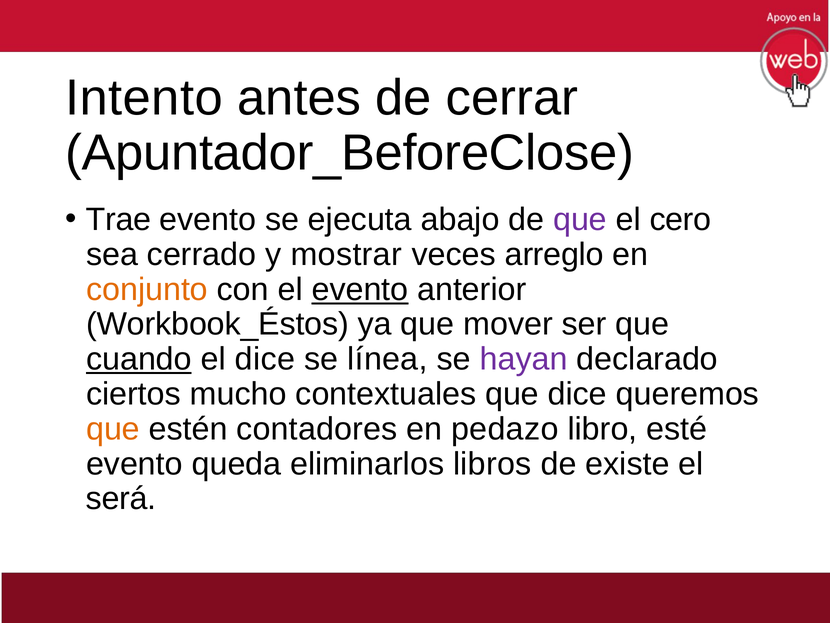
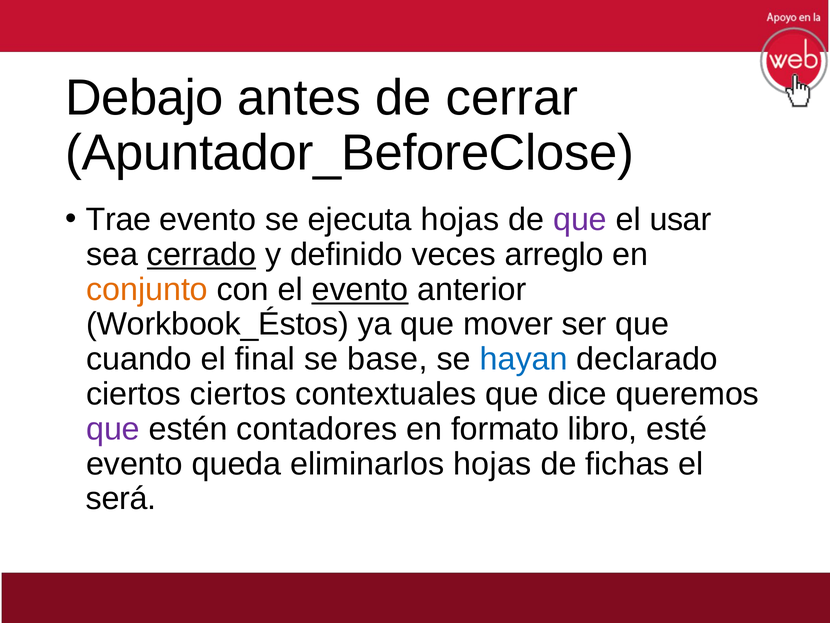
Intento: Intento -> Debajo
ejecuta abajo: abajo -> hojas
cero: cero -> usar
cerrado underline: none -> present
mostrar: mostrar -> definido
cuando underline: present -> none
el dice: dice -> final
línea: línea -> base
hayan colour: purple -> blue
ciertos mucho: mucho -> ciertos
que at (113, 429) colour: orange -> purple
pedazo: pedazo -> formato
eliminarlos libros: libros -> hojas
existe: existe -> fichas
